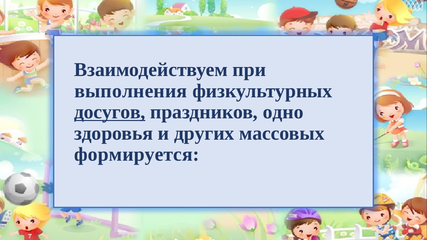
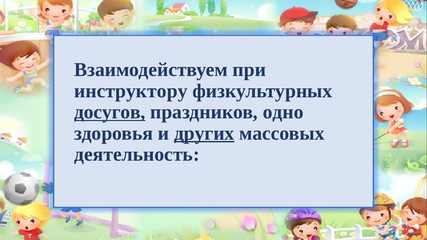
выполнения: выполнения -> инструктору
других underline: none -> present
формируется: формируется -> деятельность
